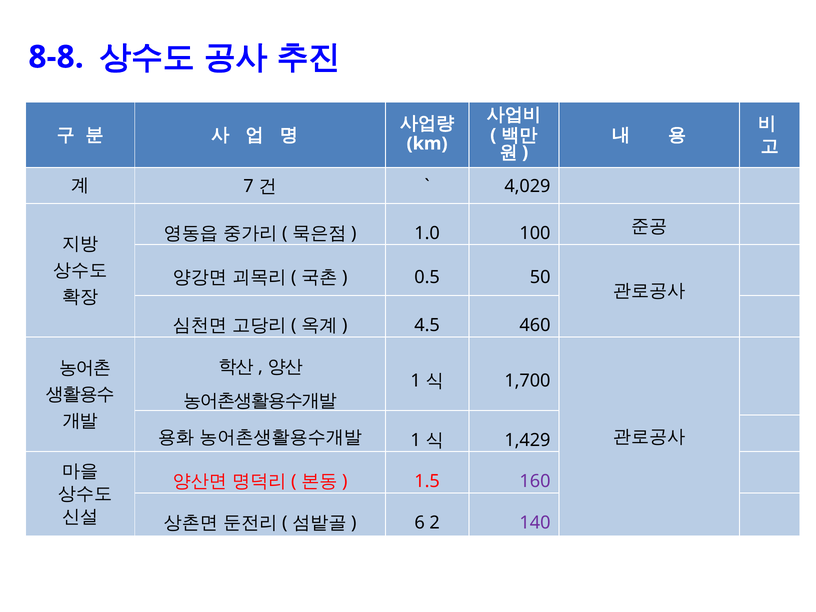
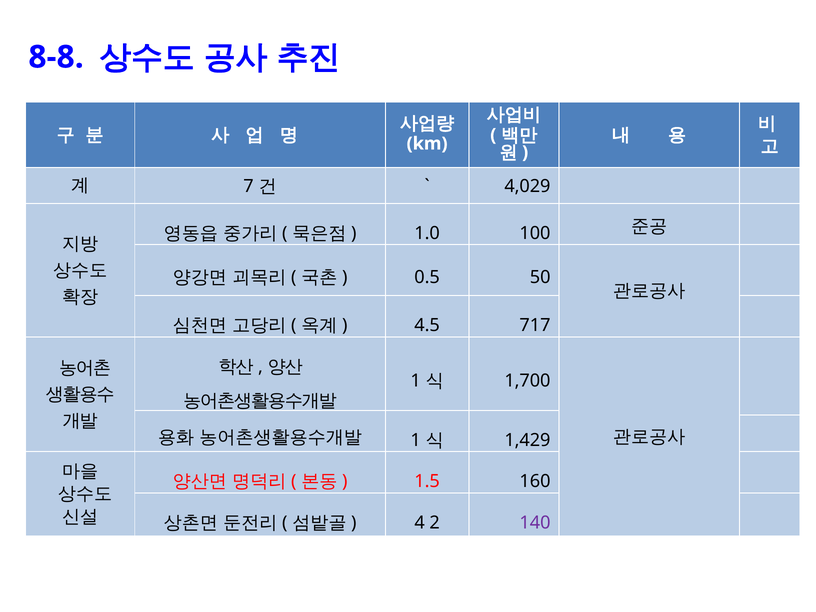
460: 460 -> 717
160 colour: purple -> black
6: 6 -> 4
